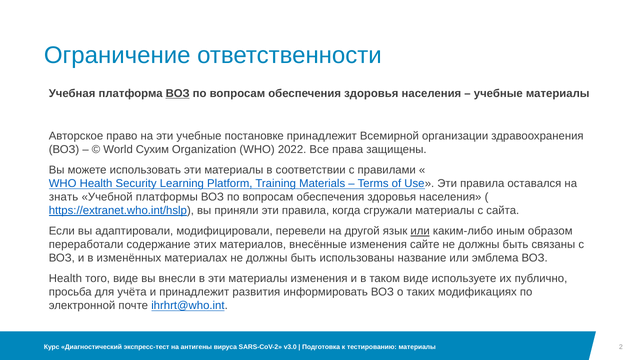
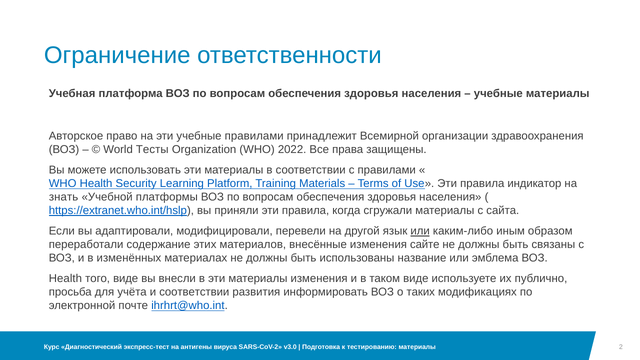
ВОЗ at (178, 93) underline: present -> none
учебные постановке: постановке -> правилами
Сухим: Сухим -> Тесты
оставался: оставался -> индикатор
и принадлежит: принадлежит -> соответствии
